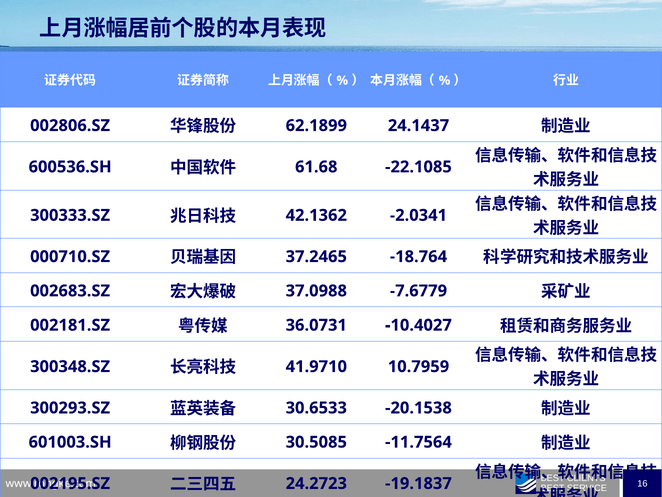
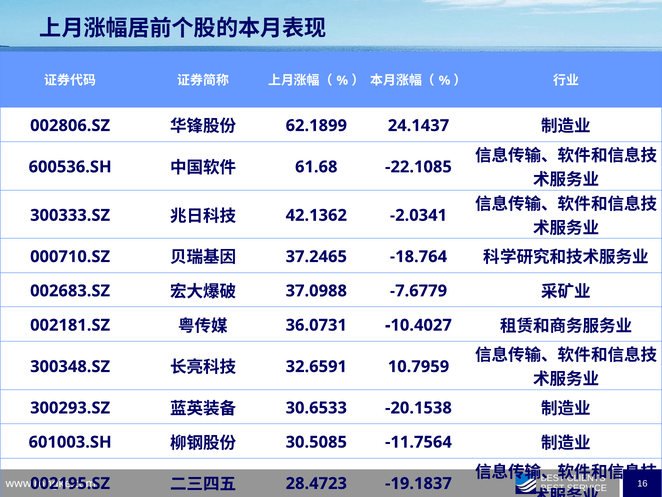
41.9710: 41.9710 -> 32.6591
24.2723: 24.2723 -> 28.4723
